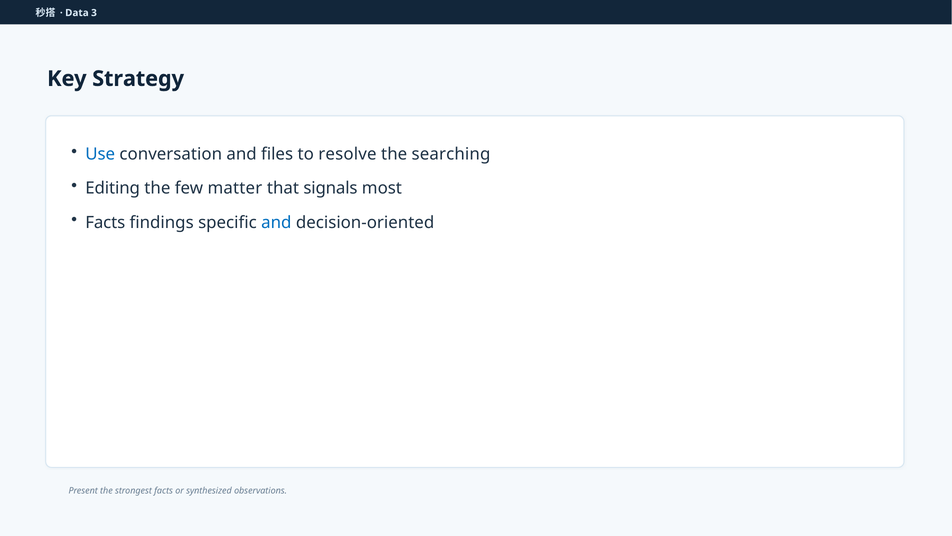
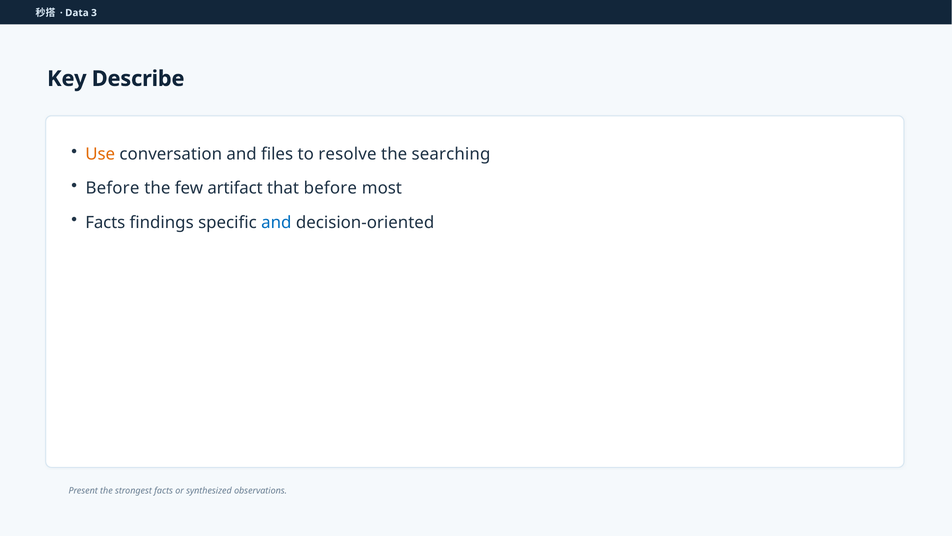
Strategy: Strategy -> Describe
Use colour: blue -> orange
Editing at (113, 188): Editing -> Before
matter: matter -> artifact
that signals: signals -> before
